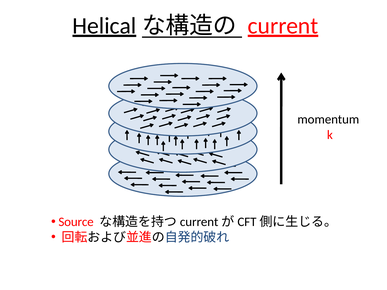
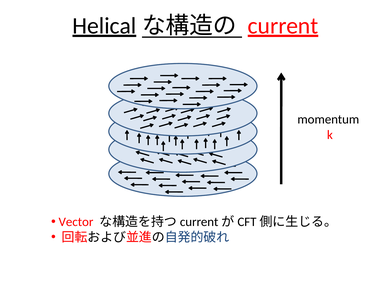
Source: Source -> Vector
